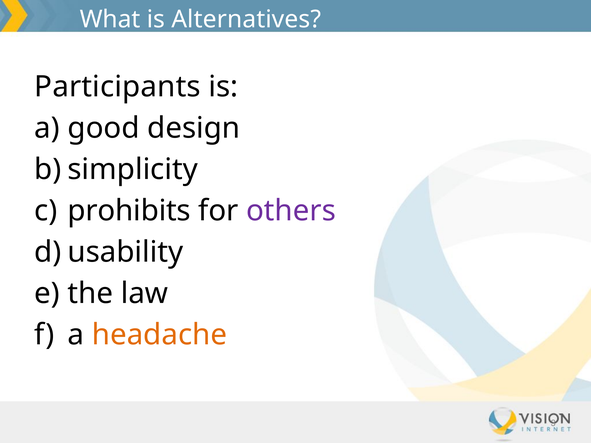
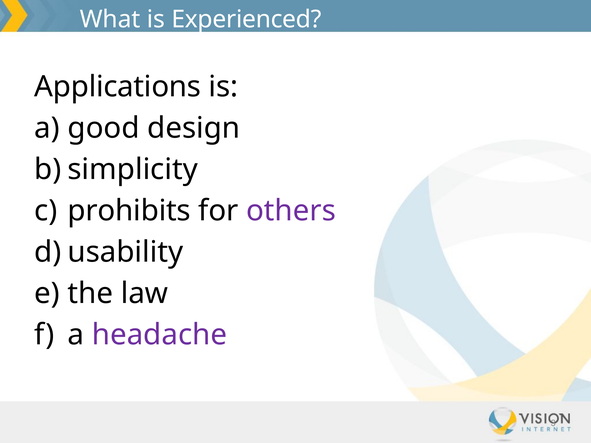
Alternatives: Alternatives -> Experienced
Participants: Participants -> Applications
headache colour: orange -> purple
